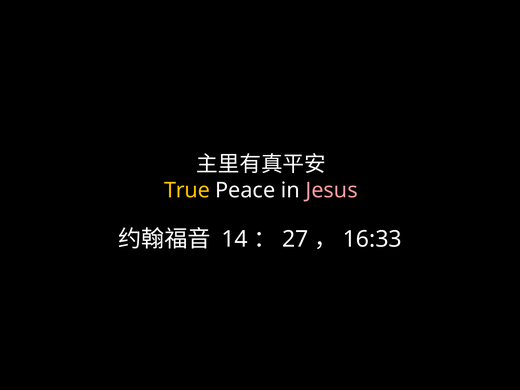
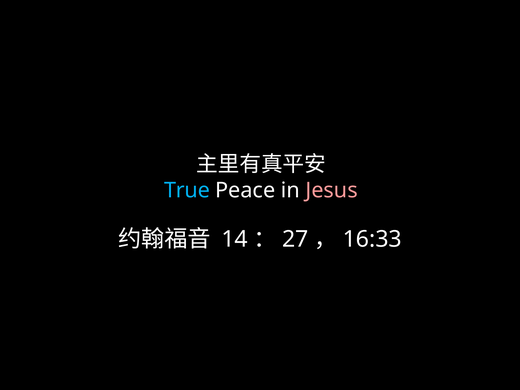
True colour: yellow -> light blue
